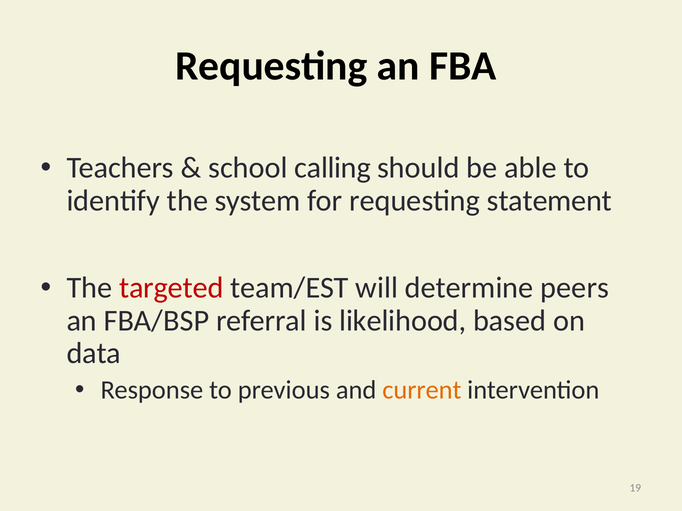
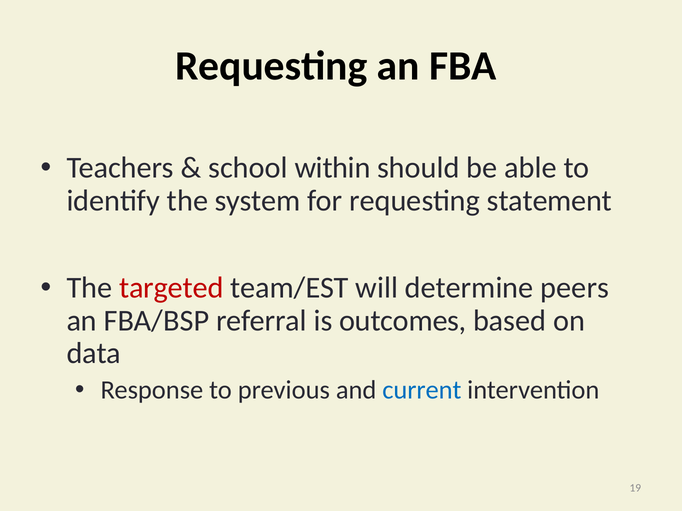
calling: calling -> within
likelihood: likelihood -> outcomes
current colour: orange -> blue
